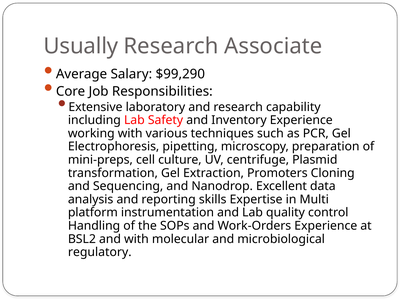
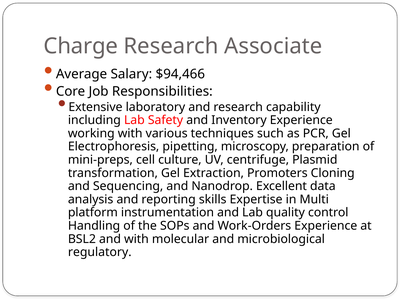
Usually: Usually -> Charge
$99,290: $99,290 -> $94,466
